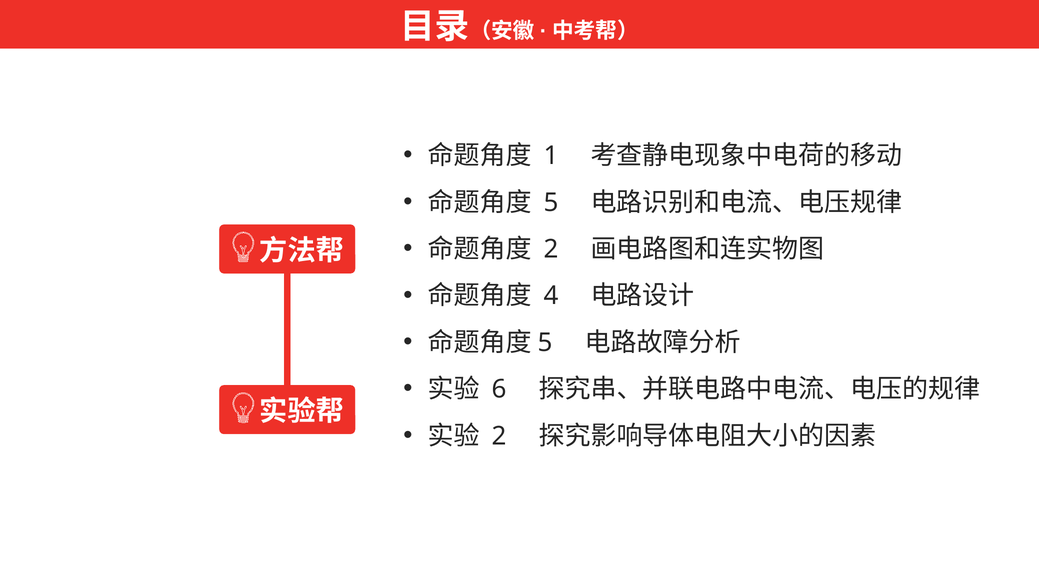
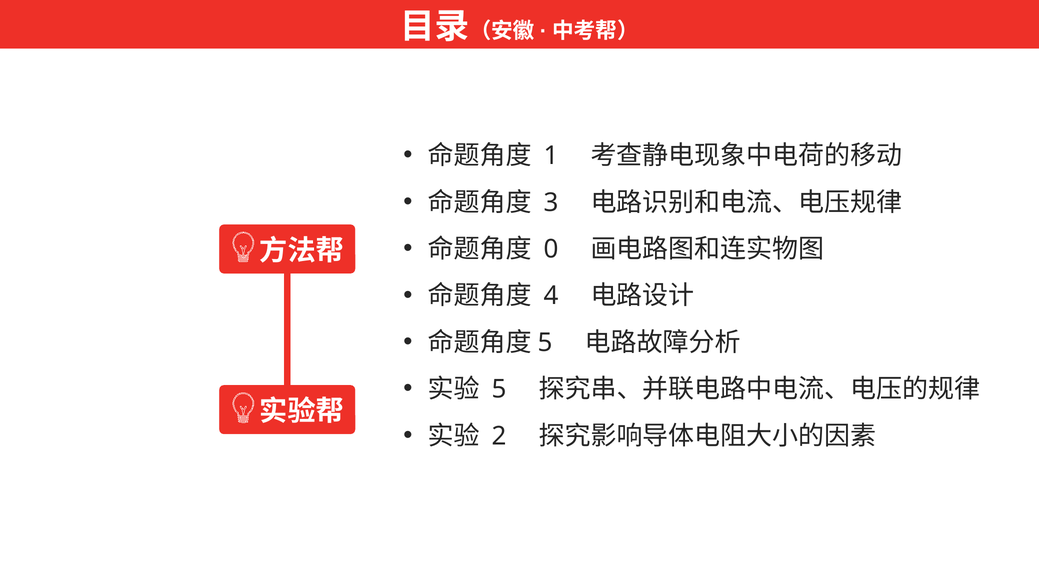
5 at (551, 203): 5 -> 3
2 at (551, 249): 2 -> 0
6 at (499, 390): 6 -> 5
